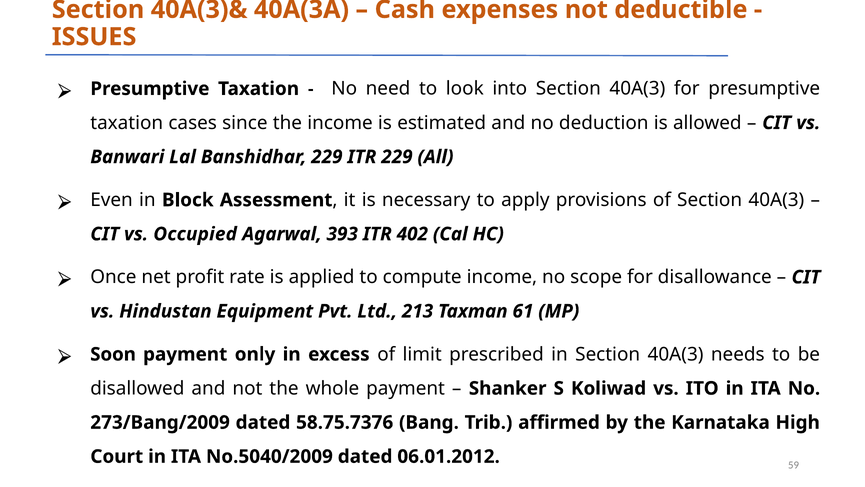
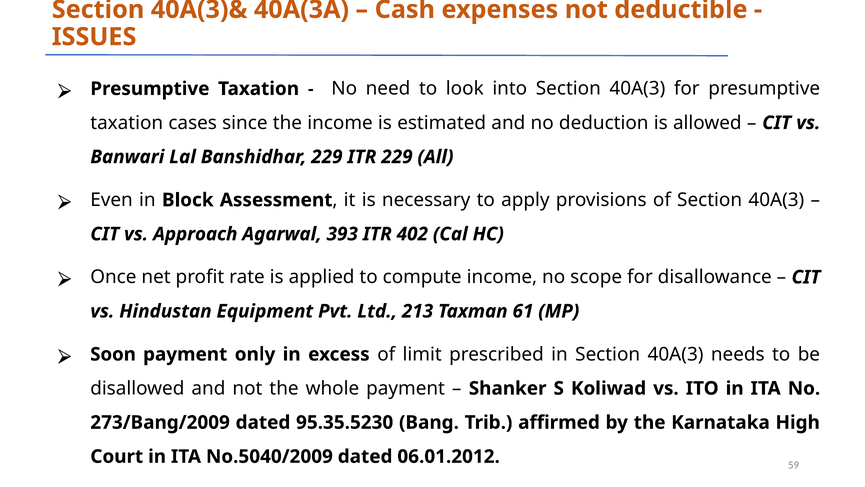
Occupied: Occupied -> Approach
58.75.7376: 58.75.7376 -> 95.35.5230
